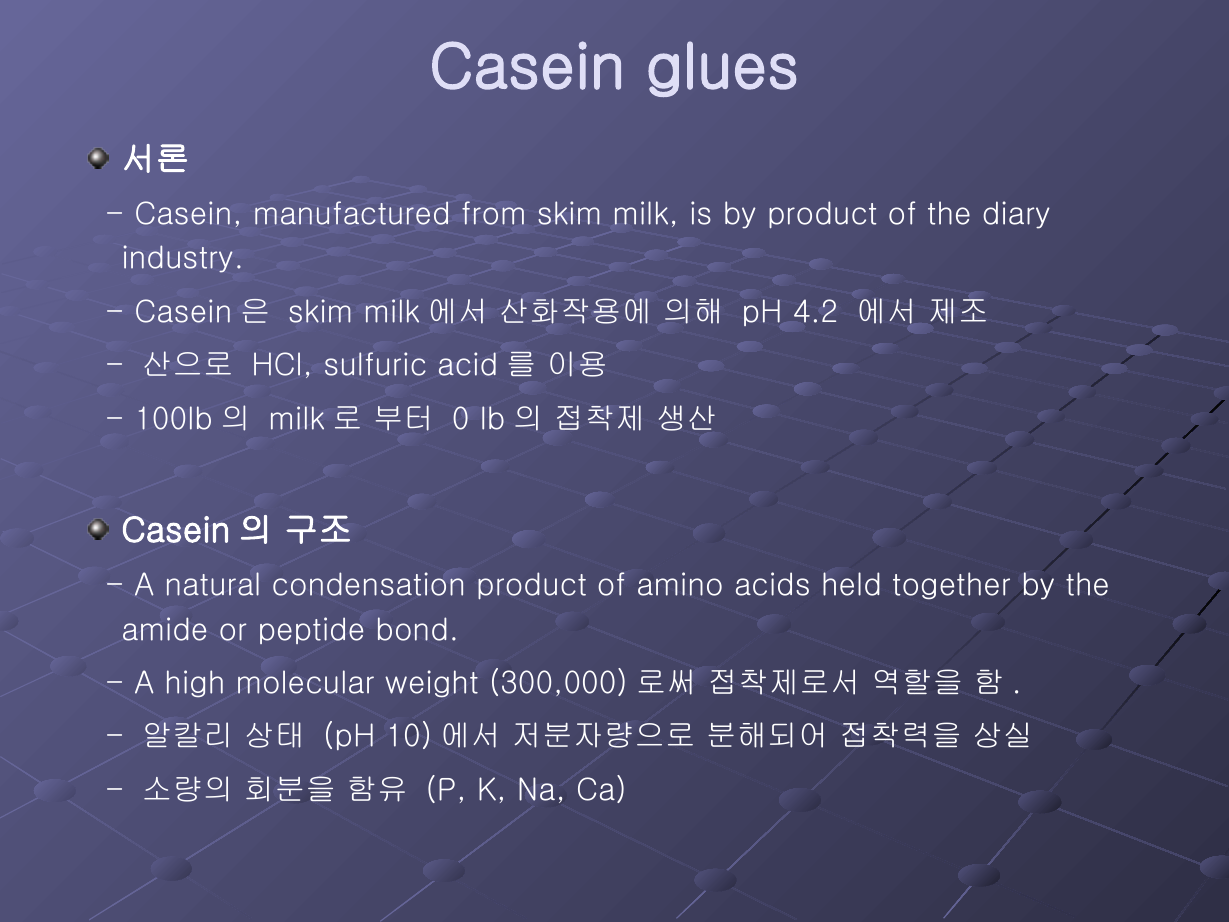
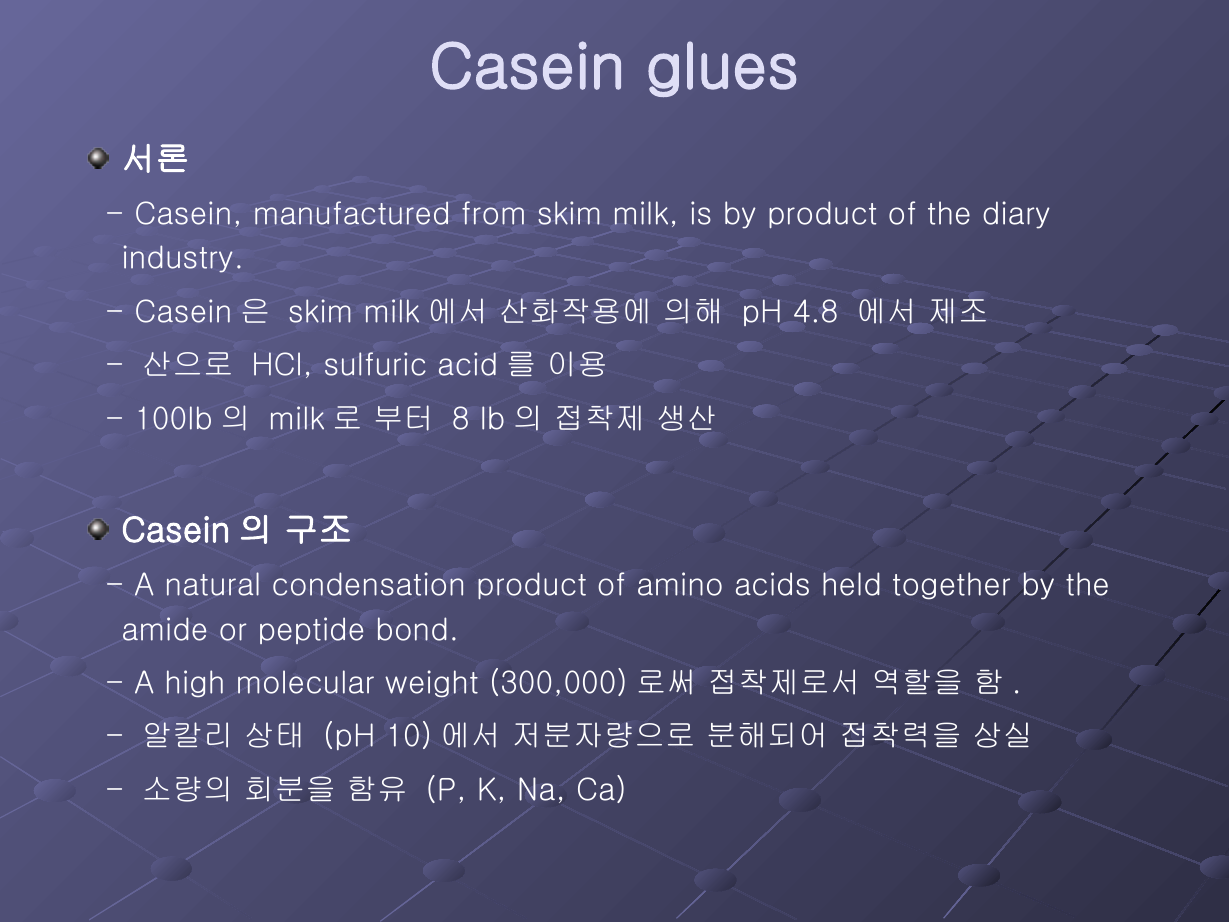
4.2: 4.2 -> 4.8
0: 0 -> 8
